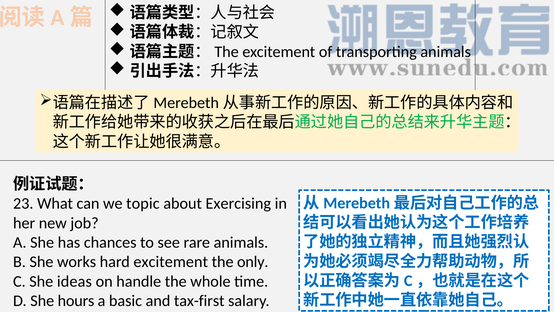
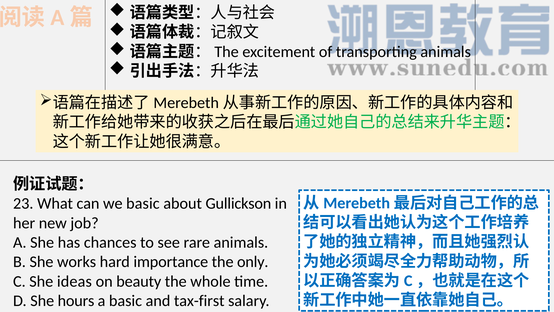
we topic: topic -> basic
Exercising: Exercising -> Gullickson
hard excitement: excitement -> importance
handle: handle -> beauty
